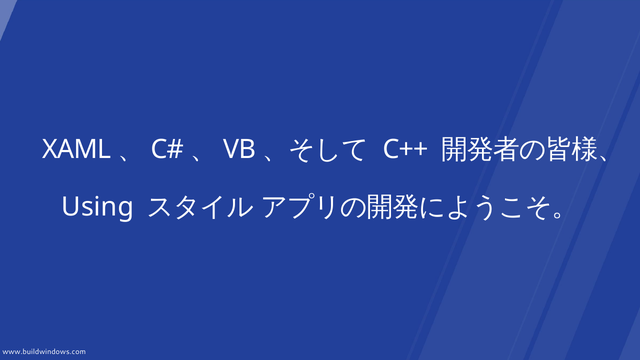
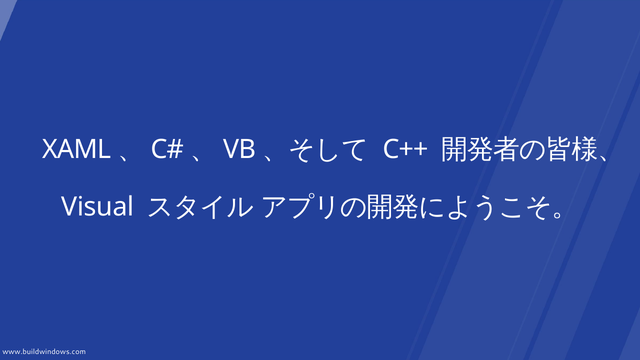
Using: Using -> Visual
